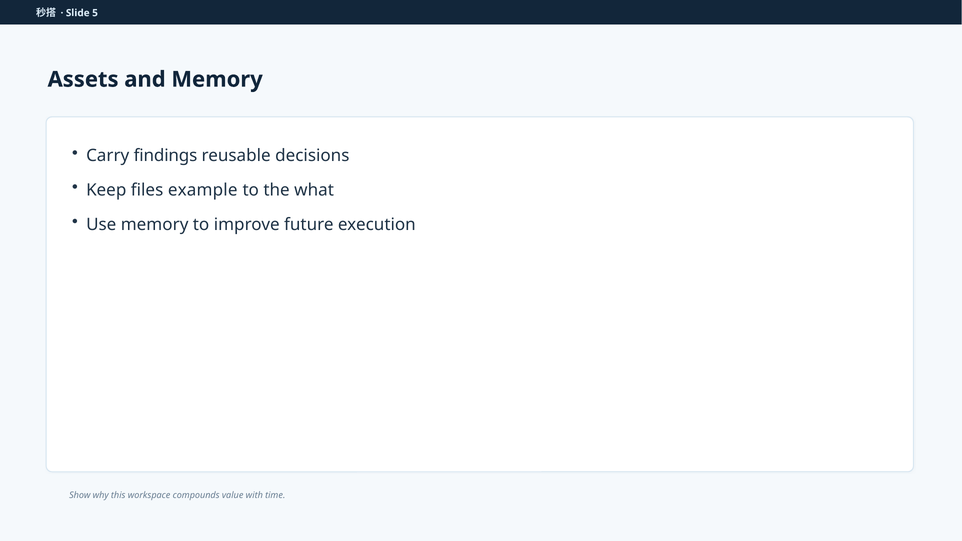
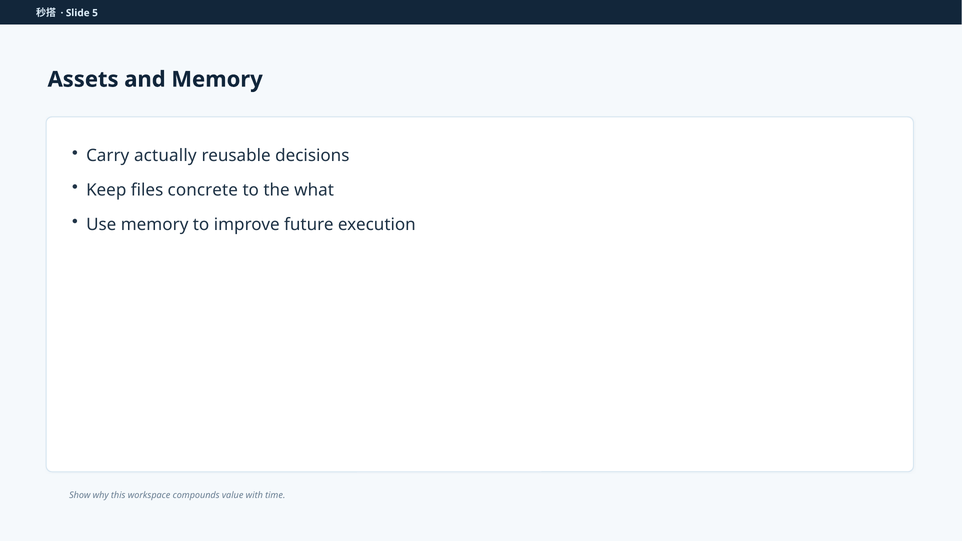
findings: findings -> actually
example: example -> concrete
